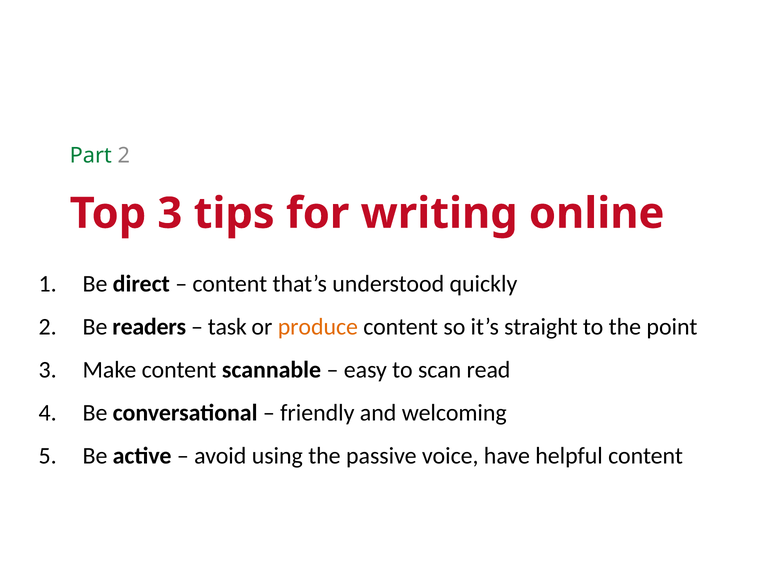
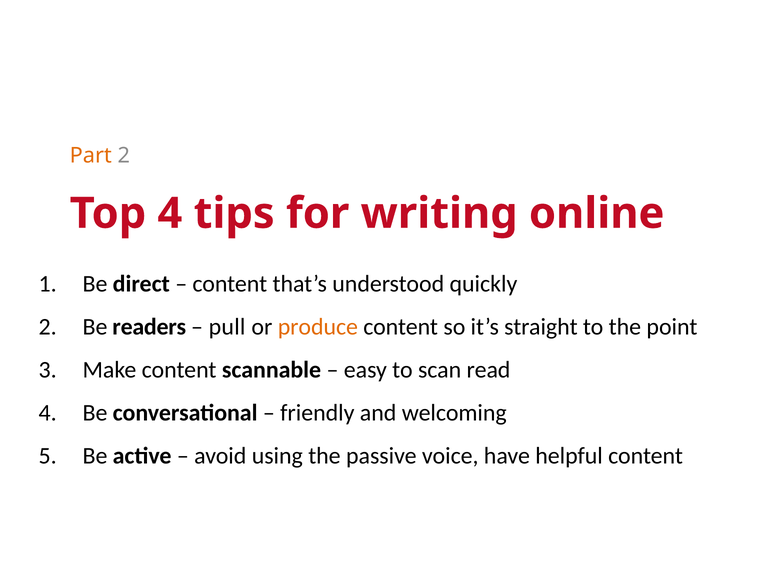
Part colour: green -> orange
Top 3: 3 -> 4
task: task -> pull
